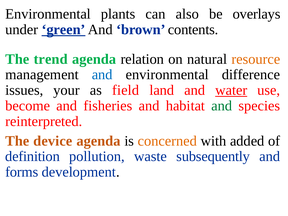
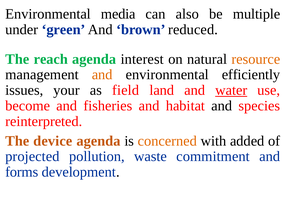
plants: plants -> media
overlays: overlays -> multiple
green underline: present -> none
contents: contents -> reduced
trend: trend -> reach
relation: relation -> interest
and at (102, 75) colour: blue -> orange
difference: difference -> efficiently
and at (222, 106) colour: green -> black
definition: definition -> projected
subsequently: subsequently -> commitment
